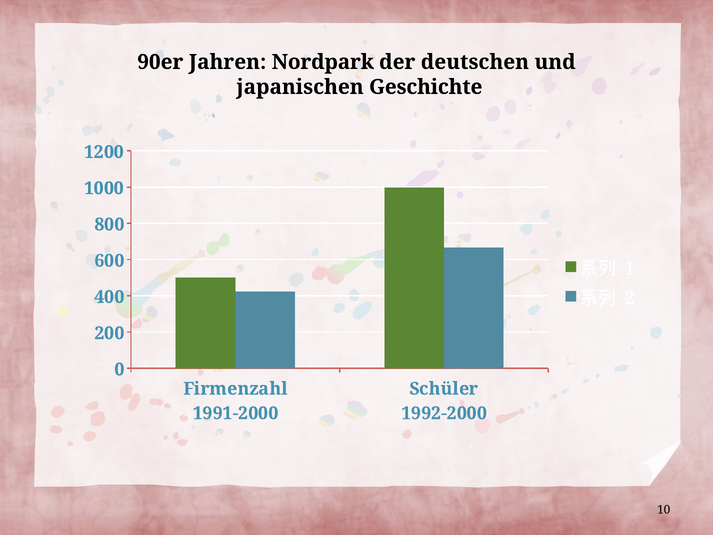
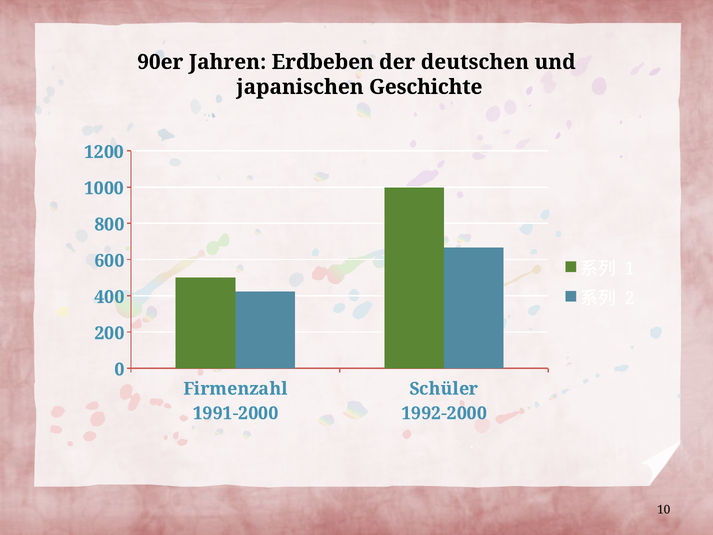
Nordpark: Nordpark -> Erdbeben
